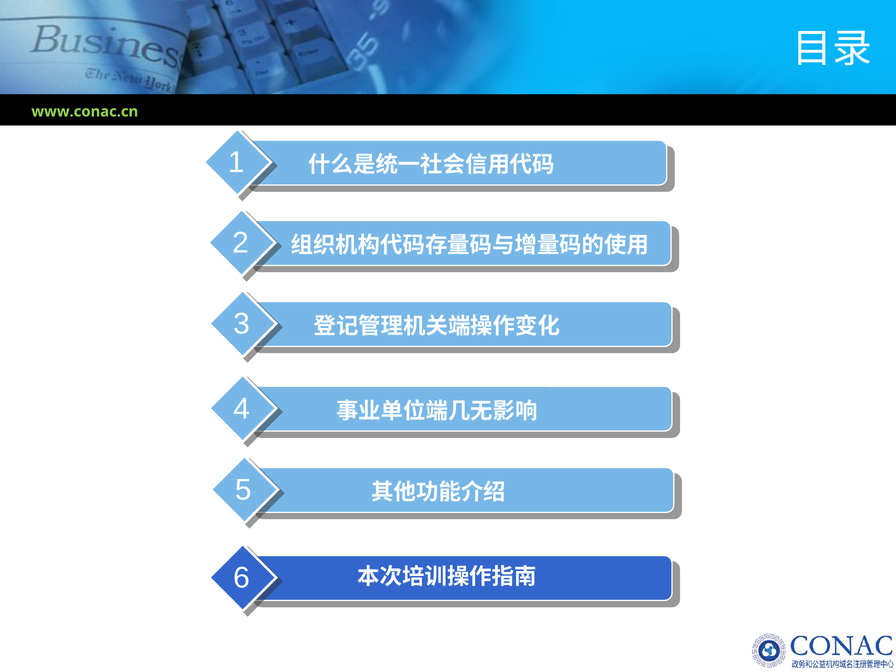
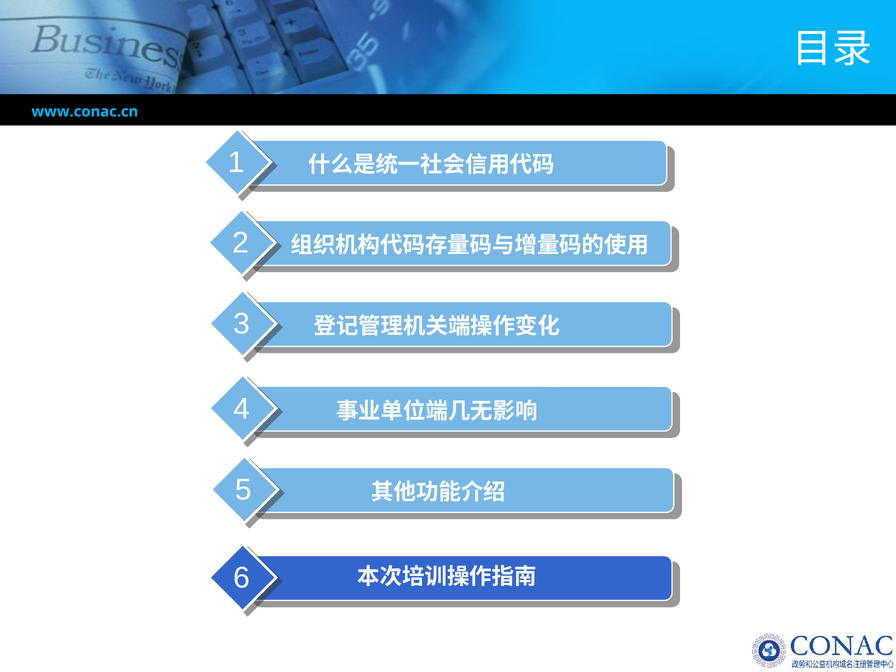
www.conac.cn colour: light green -> light blue
